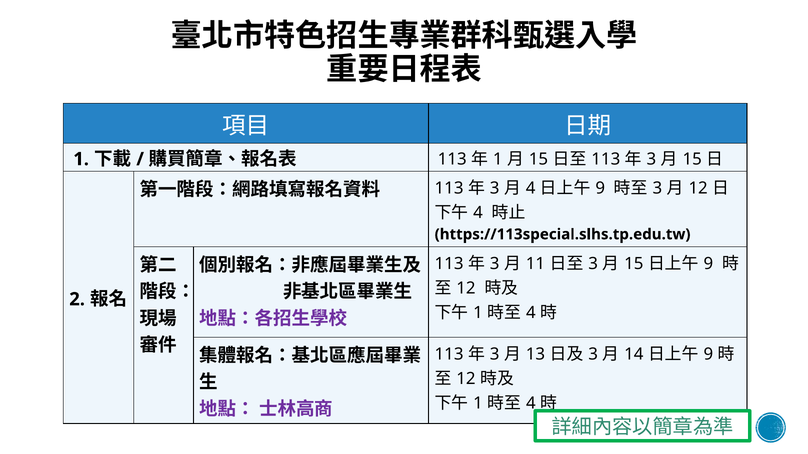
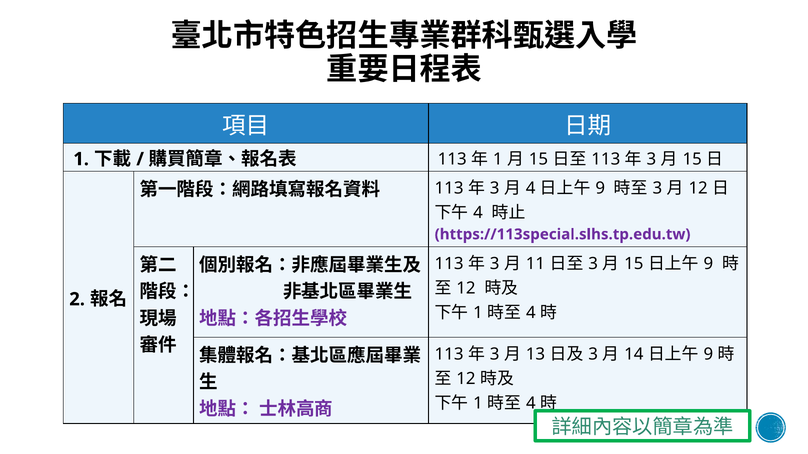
https://113special.slhs.tp.edu.tw colour: black -> purple
